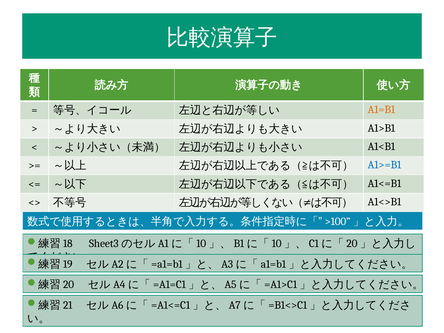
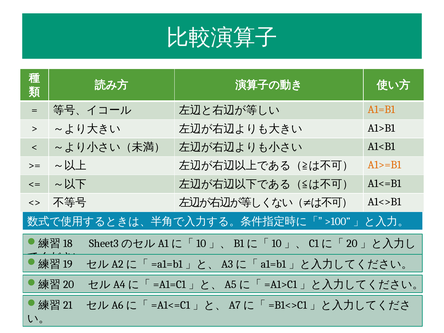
A1>=B1 colour: blue -> orange
